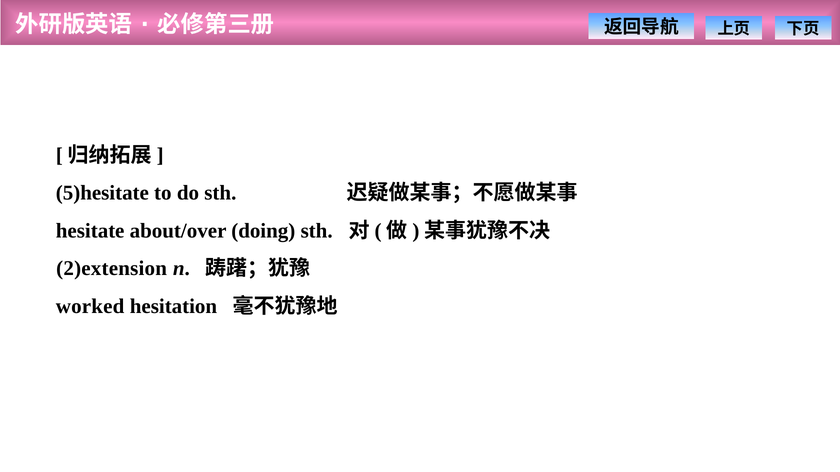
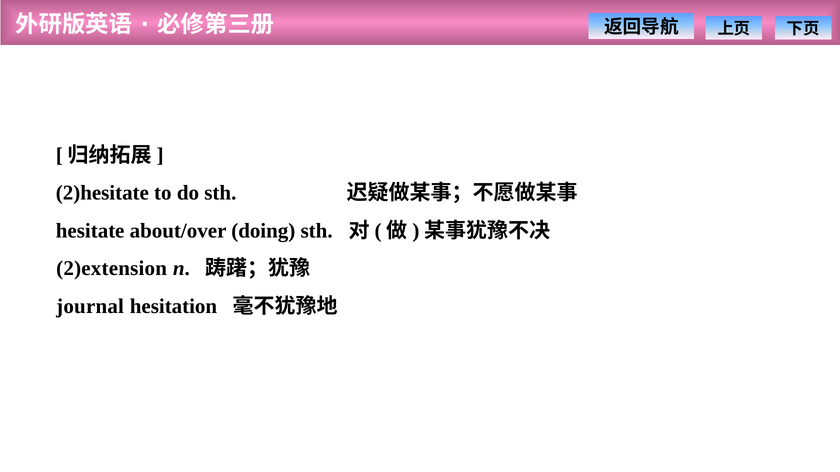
5)hesitate: 5)hesitate -> 2)hesitate
worked: worked -> journal
